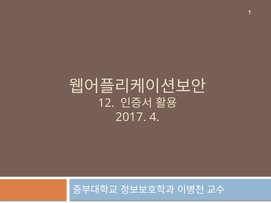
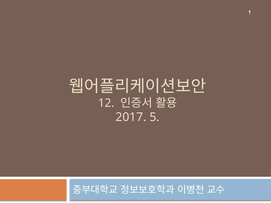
4: 4 -> 5
